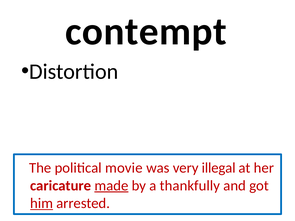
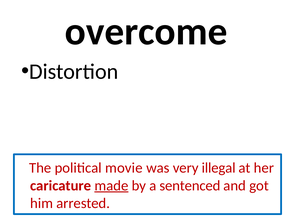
contempt: contempt -> overcome
thankfully: thankfully -> sentenced
him underline: present -> none
